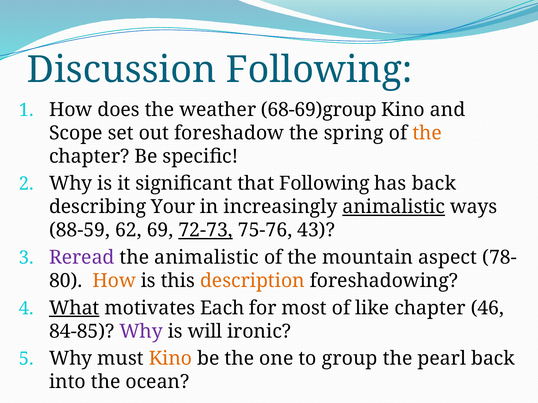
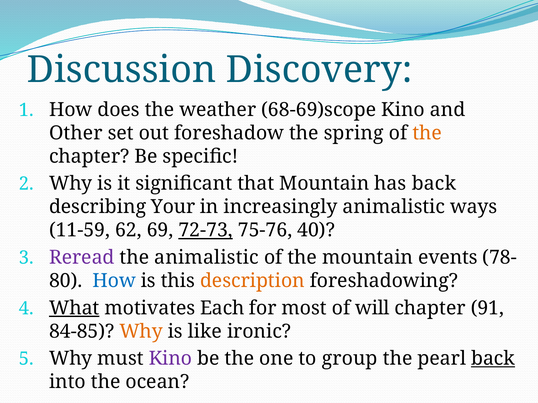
Discussion Following: Following -> Discovery
68-69)group: 68-69)group -> 68-69)scope
Scope: Scope -> Other
that Following: Following -> Mountain
animalistic at (394, 207) underline: present -> none
88-59: 88-59 -> 11-59
43: 43 -> 40
aspect: aspect -> events
How at (114, 281) colour: orange -> blue
like: like -> will
46: 46 -> 91
Why at (141, 332) colour: purple -> orange
will: will -> like
Kino at (170, 359) colour: orange -> purple
back at (493, 359) underline: none -> present
